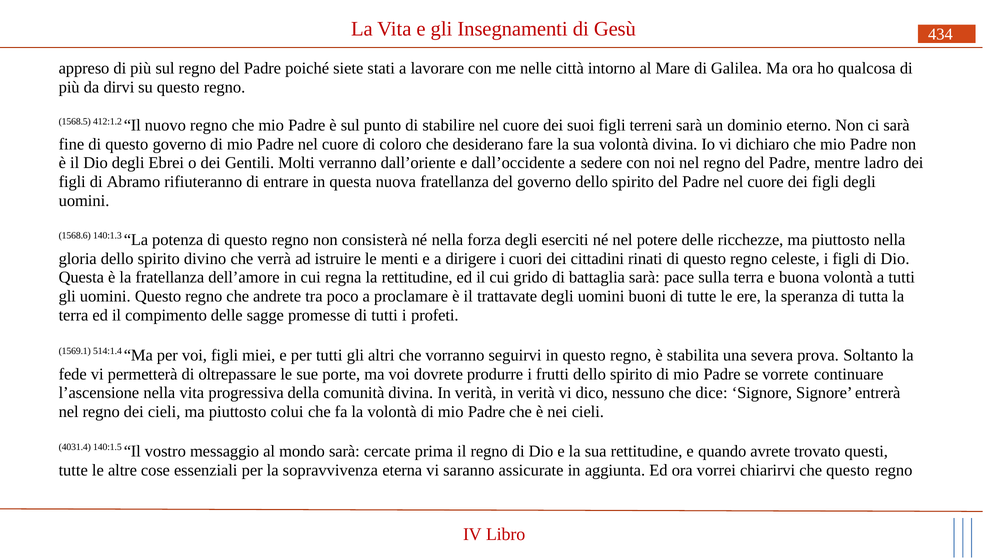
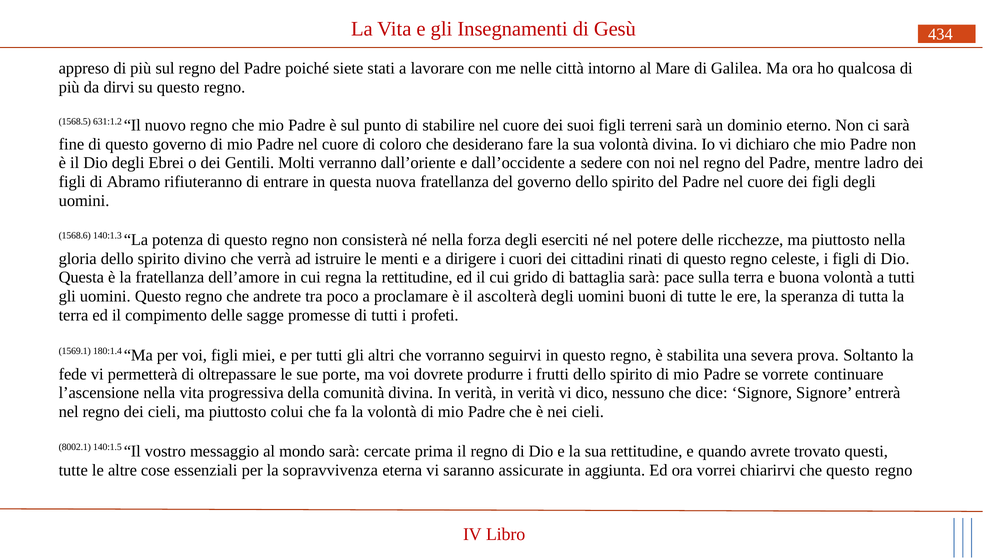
412:1.2: 412:1.2 -> 631:1.2
trattavate: trattavate -> ascolterà
514:1.4: 514:1.4 -> 180:1.4
4031.4: 4031.4 -> 8002.1
